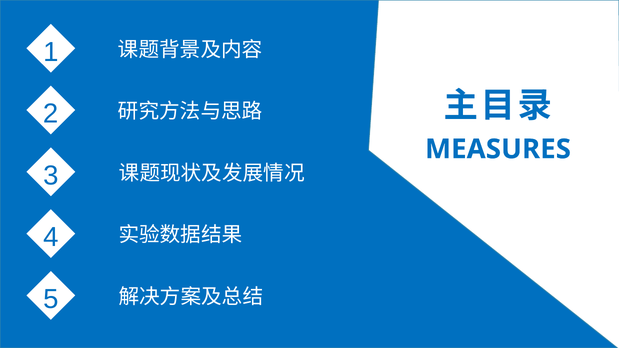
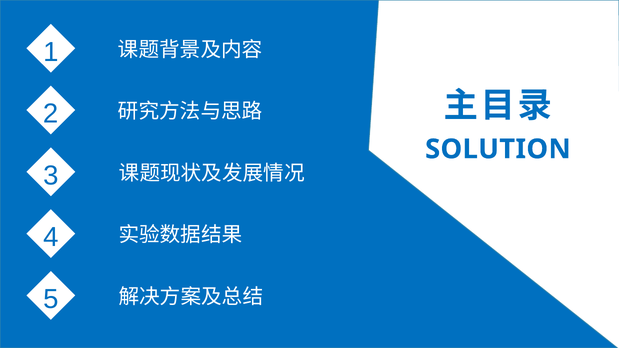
MEASURES: MEASURES -> SOLUTION
